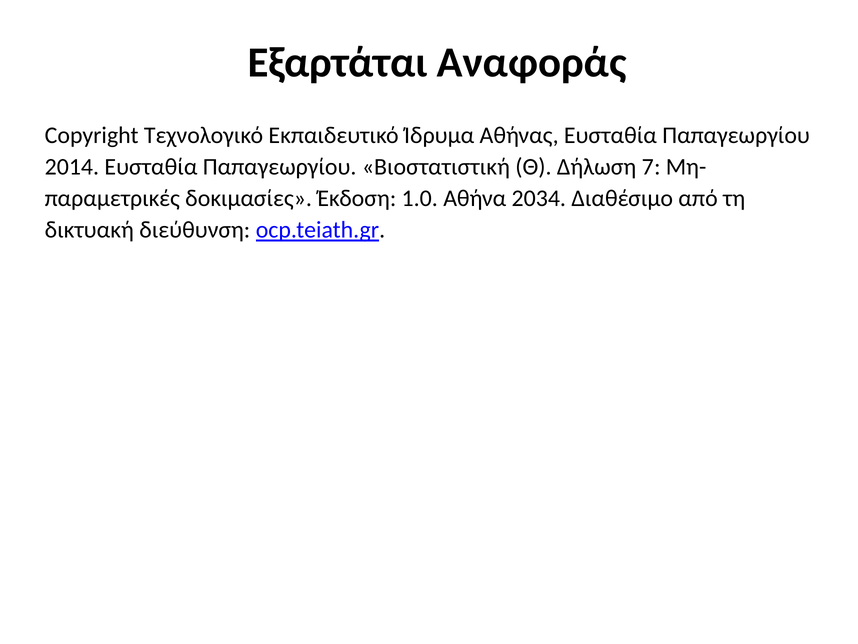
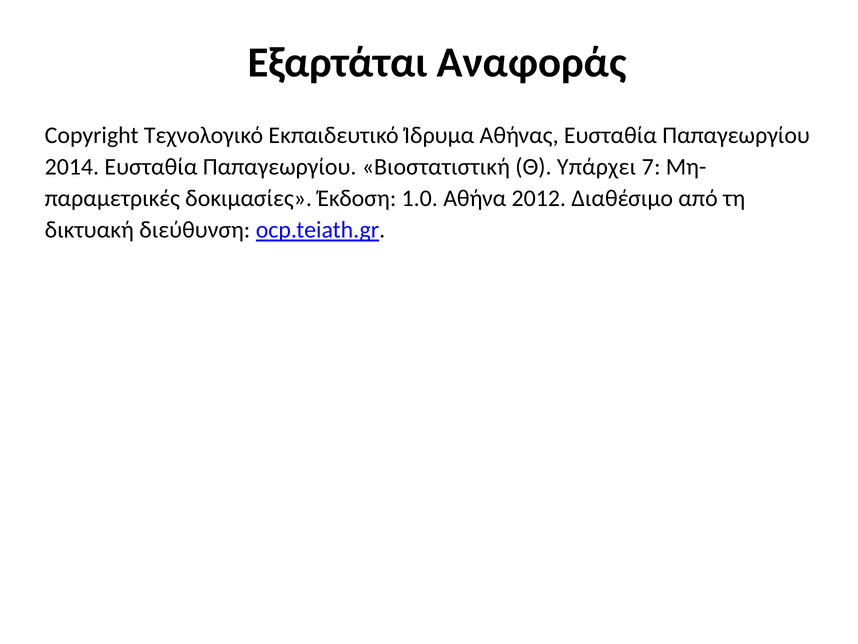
Δήλωση: Δήλωση -> Υπάρχει
2034: 2034 -> 2012
